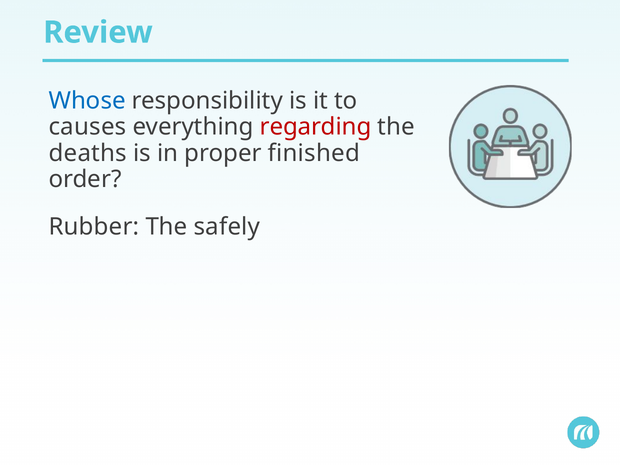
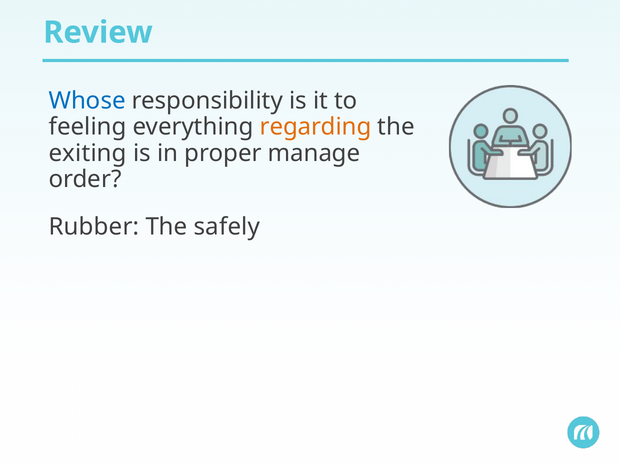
causes: causes -> feeling
regarding colour: red -> orange
deaths: deaths -> exiting
finished: finished -> manage
